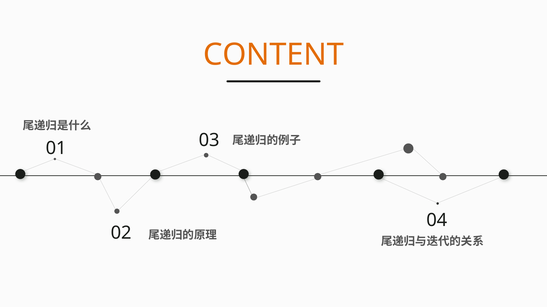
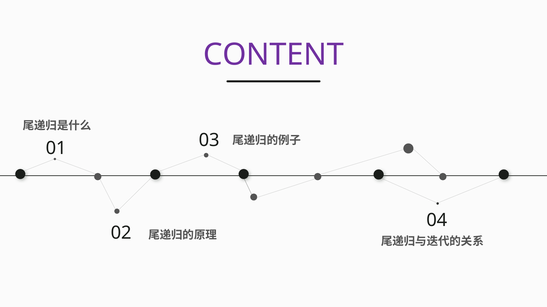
CONTENT colour: orange -> purple
